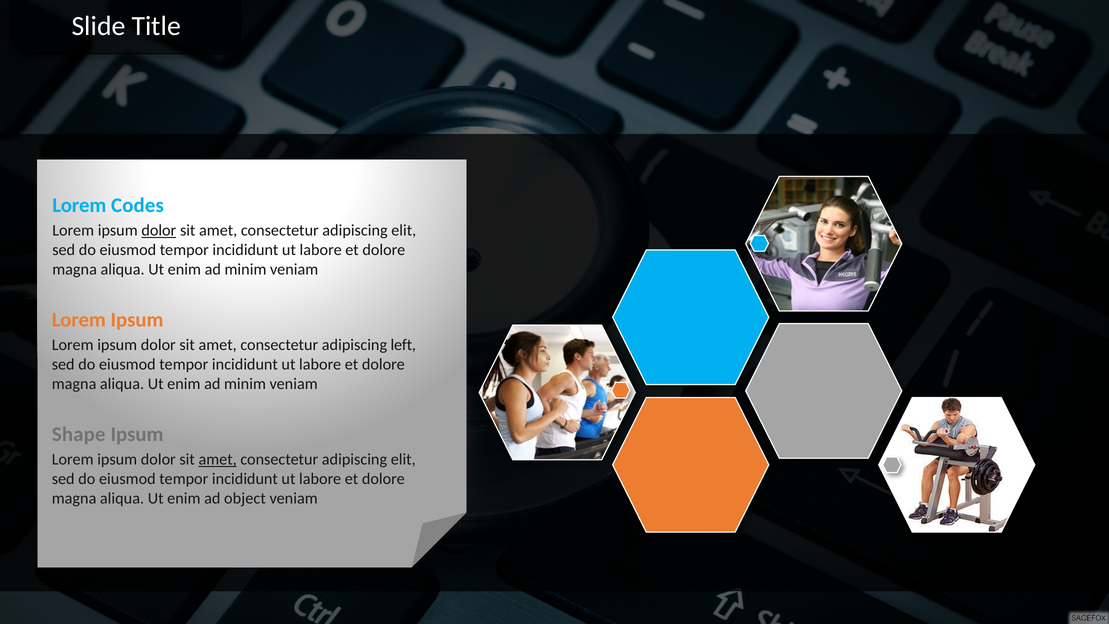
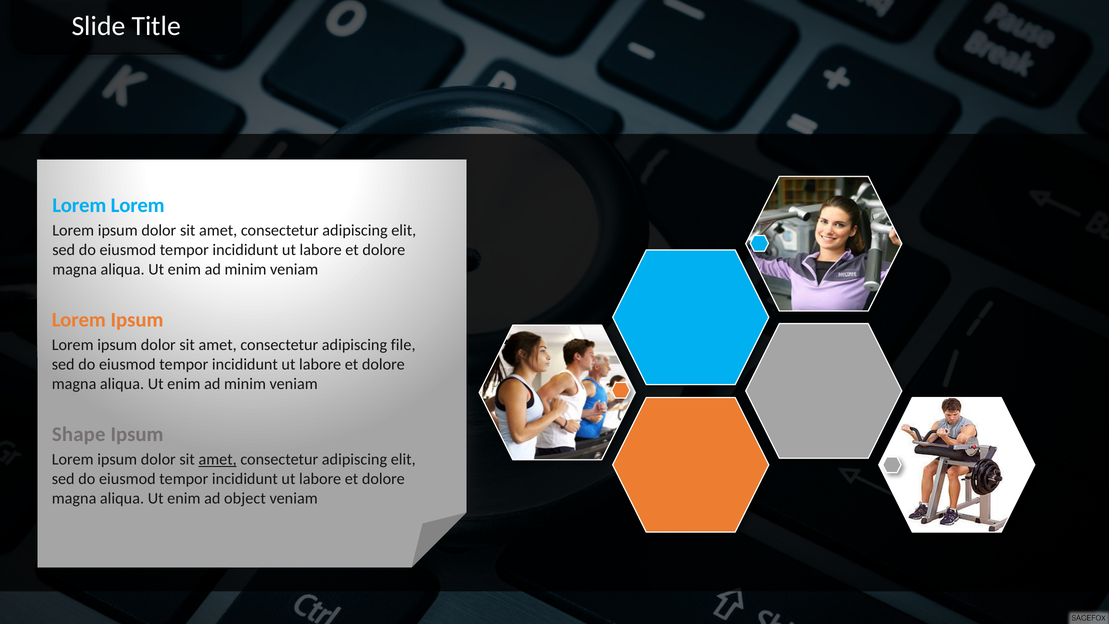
Codes at (137, 205): Codes -> Lorem
dolor at (159, 230) underline: present -> none
left: left -> file
